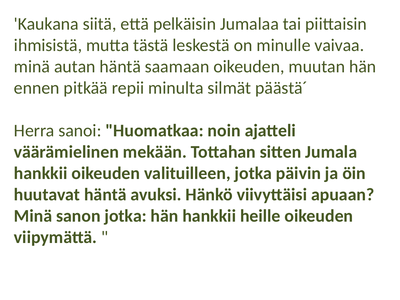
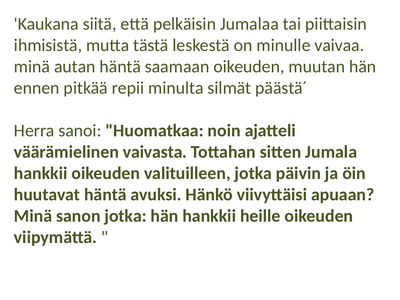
mekään: mekään -> vaivasta
